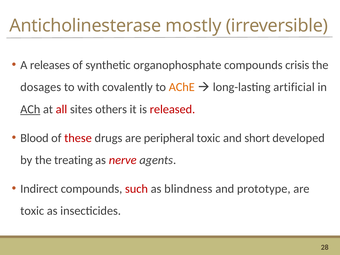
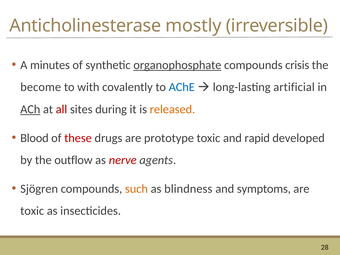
releases: releases -> minutes
organophosphate underline: none -> present
dosages: dosages -> become
AChE colour: orange -> blue
others: others -> during
released colour: red -> orange
peripheral: peripheral -> prototype
short: short -> rapid
treating: treating -> outflow
Indirect: Indirect -> Sjögren
such colour: red -> orange
prototype: prototype -> symptoms
